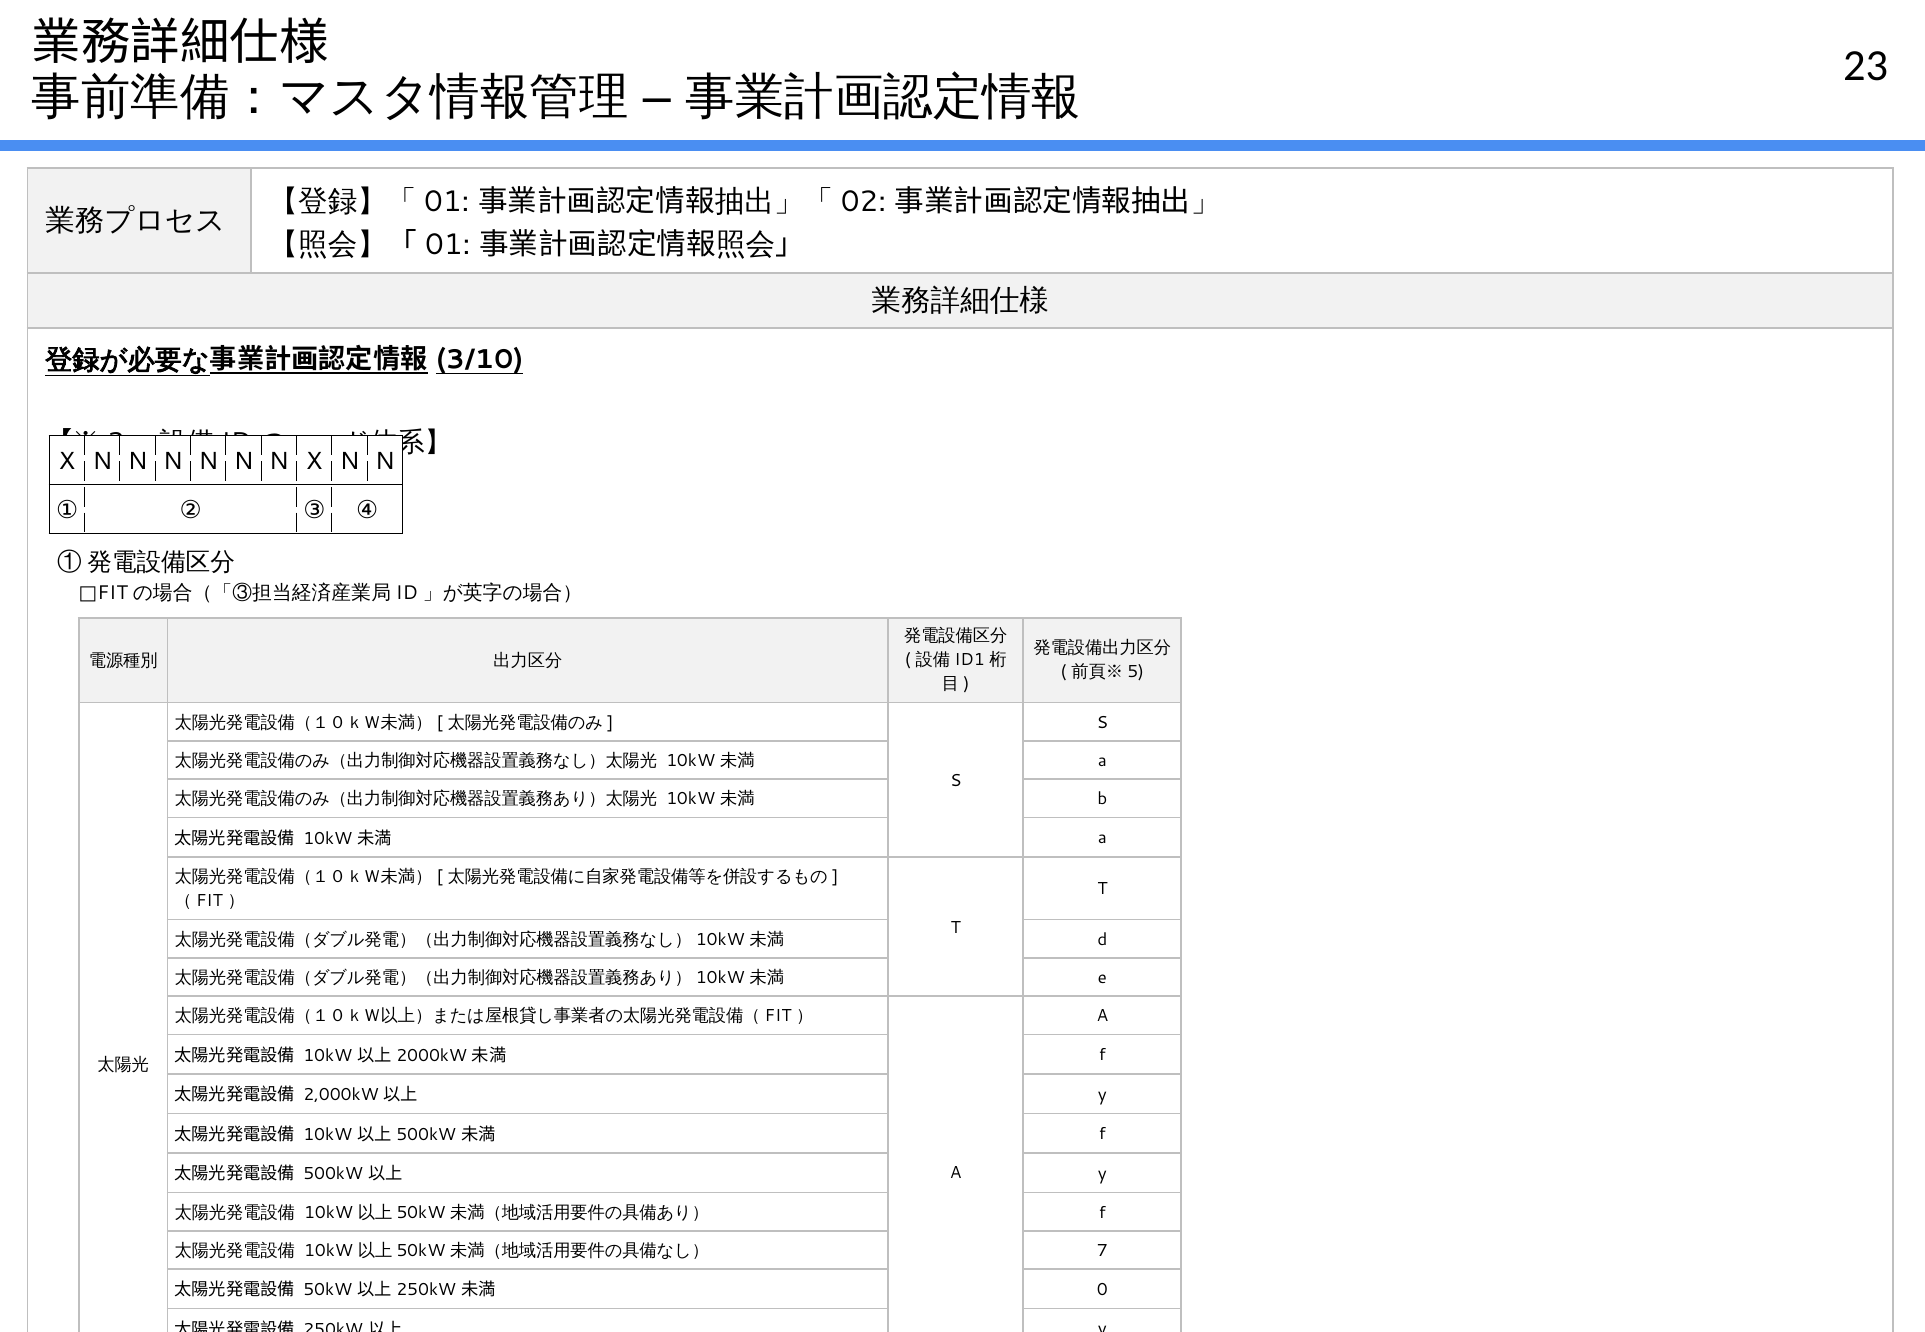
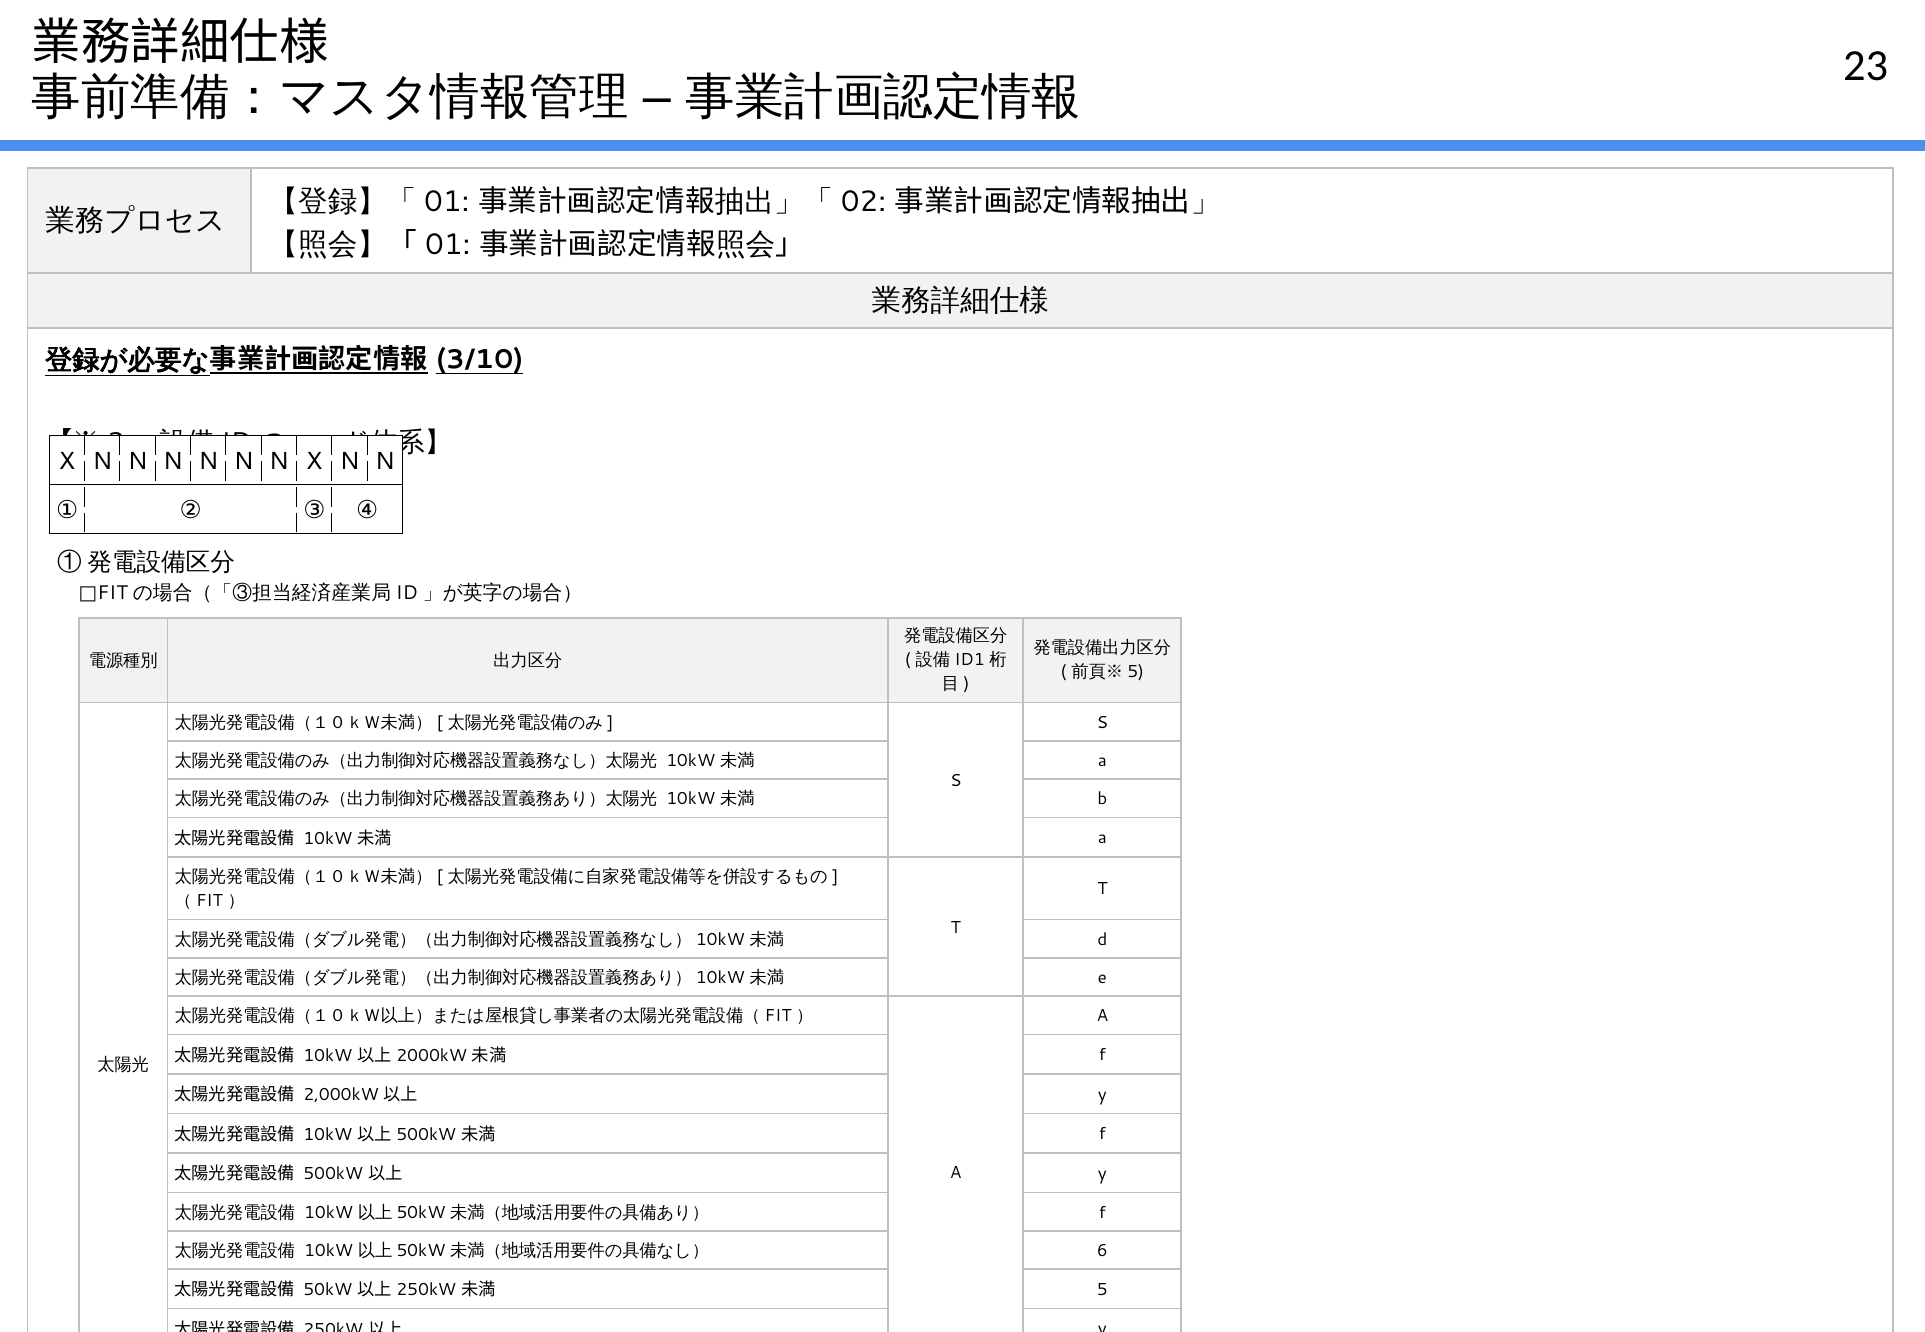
7: 7 -> 6
0: 0 -> 5
